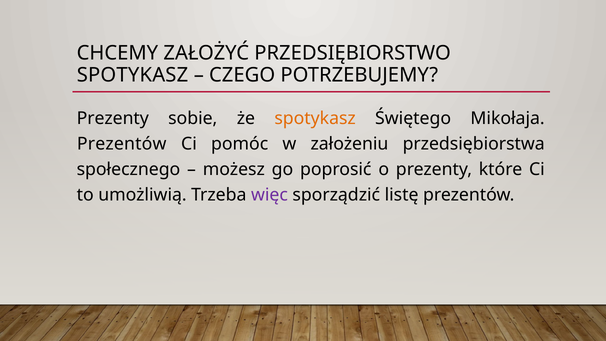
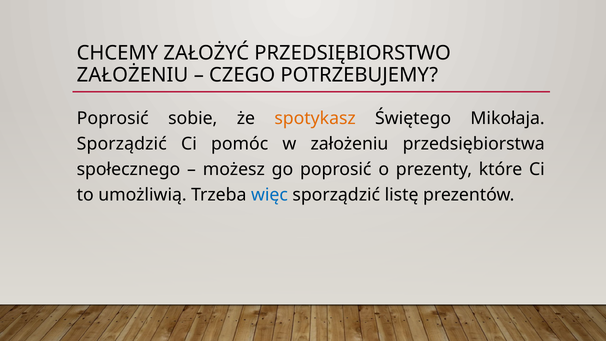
SPOTYKASZ at (132, 75): SPOTYKASZ -> ZAŁOŻENIU
Prezenty at (113, 118): Prezenty -> Poprosić
Prezentów at (122, 144): Prezentów -> Sporządzić
więc colour: purple -> blue
